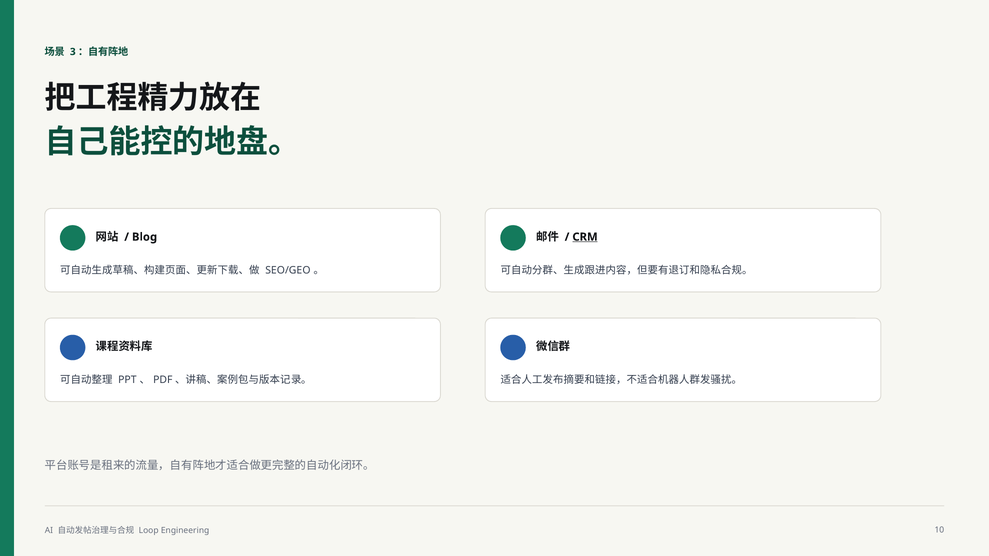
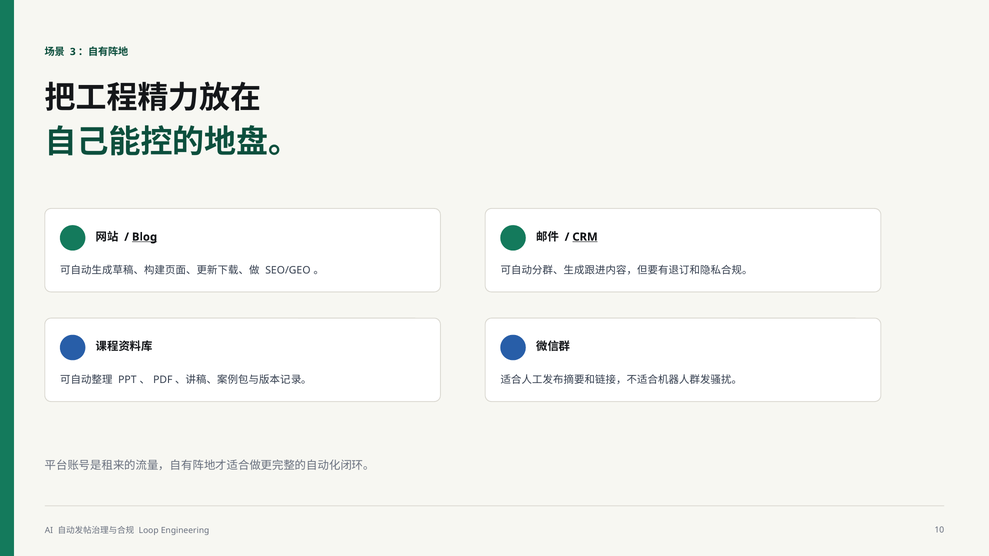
Blog underline: none -> present
